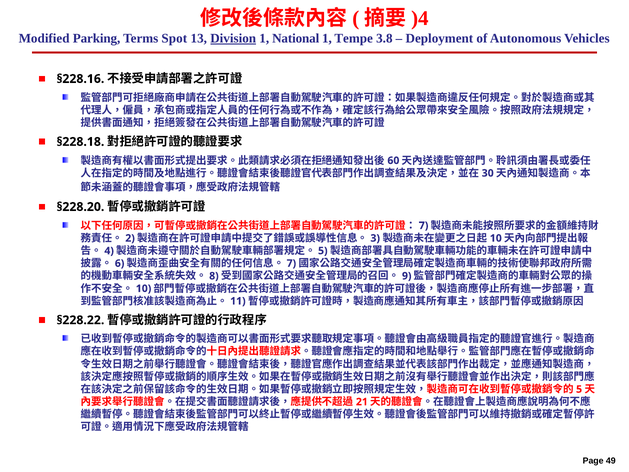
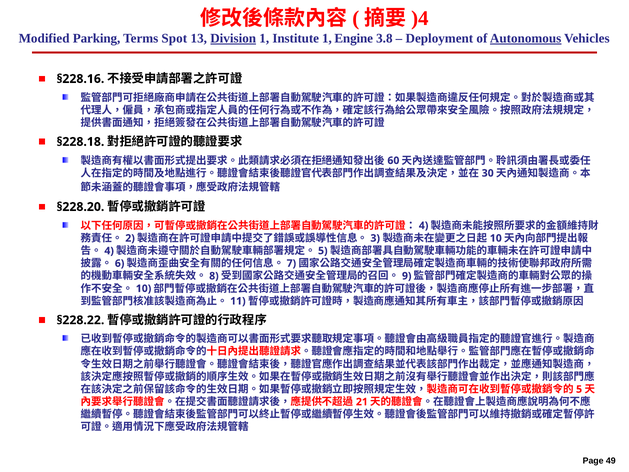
National: National -> Institute
Tempe: Tempe -> Engine
Autonomous underline: none -> present
7 at (424, 226): 7 -> 4
